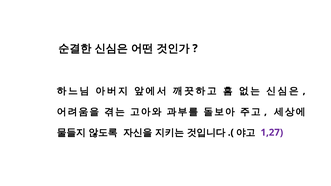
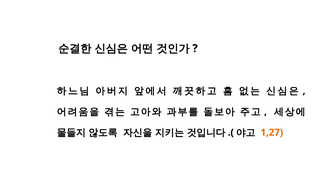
1,27 colour: purple -> orange
